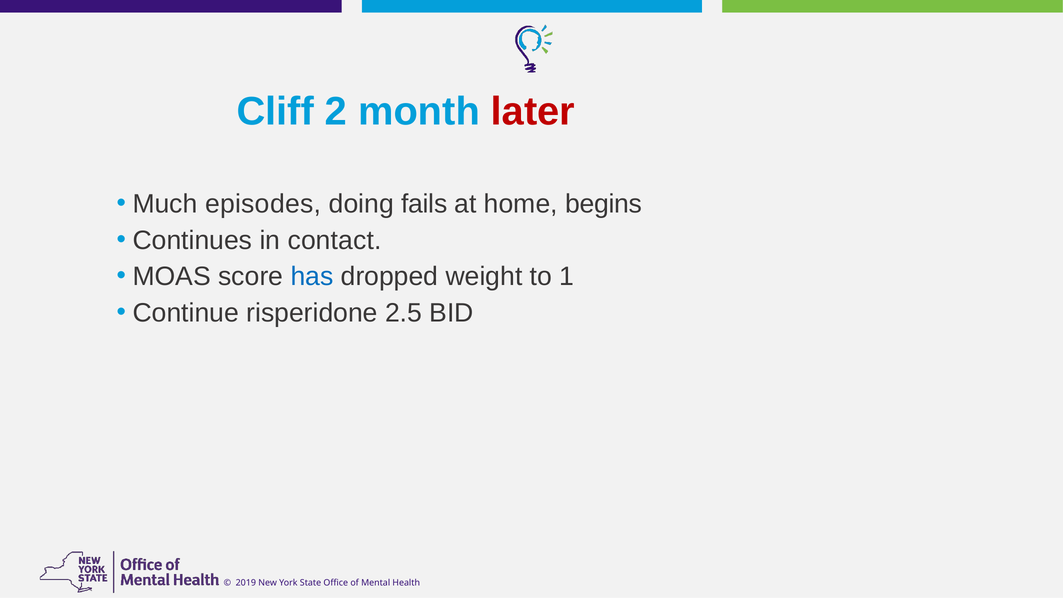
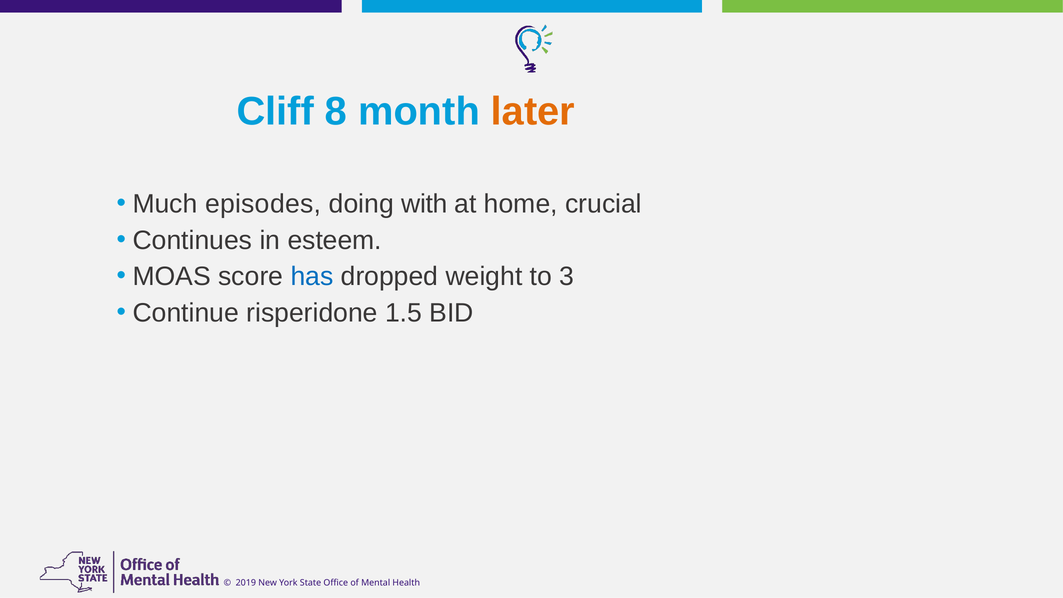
2: 2 -> 8
later colour: red -> orange
fails: fails -> with
begins: begins -> crucial
contact: contact -> esteem
1: 1 -> 3
2.5: 2.5 -> 1.5
